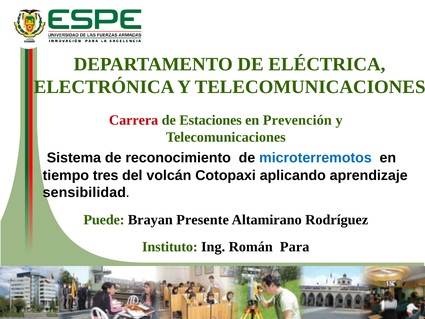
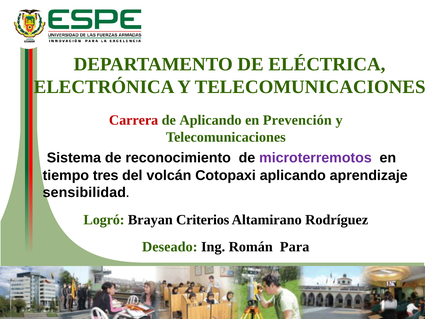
de Estaciones: Estaciones -> Aplicando
microterremotos colour: blue -> purple
Puede: Puede -> Logró
Presente: Presente -> Criterios
Instituto: Instituto -> Deseado
